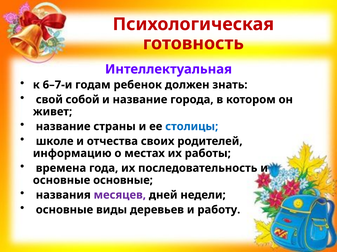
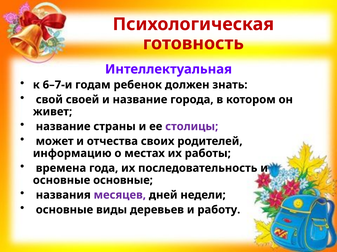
собой: собой -> своей
столицы colour: blue -> purple
школе: школе -> может
